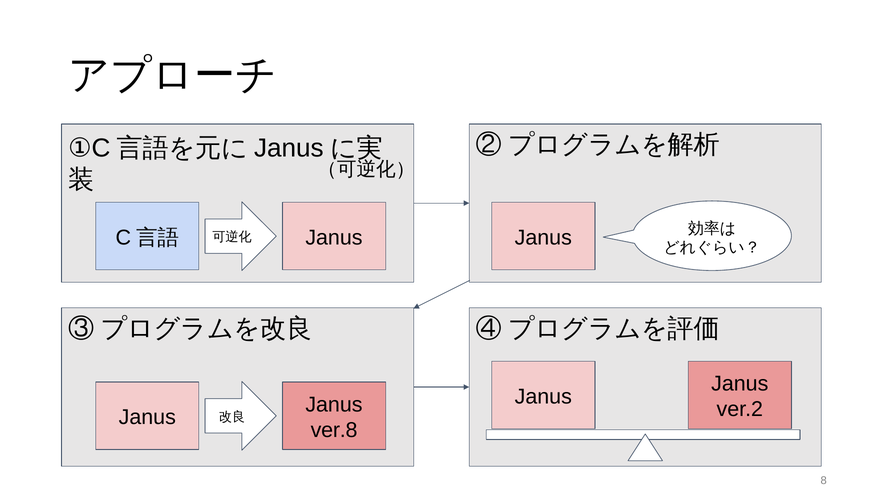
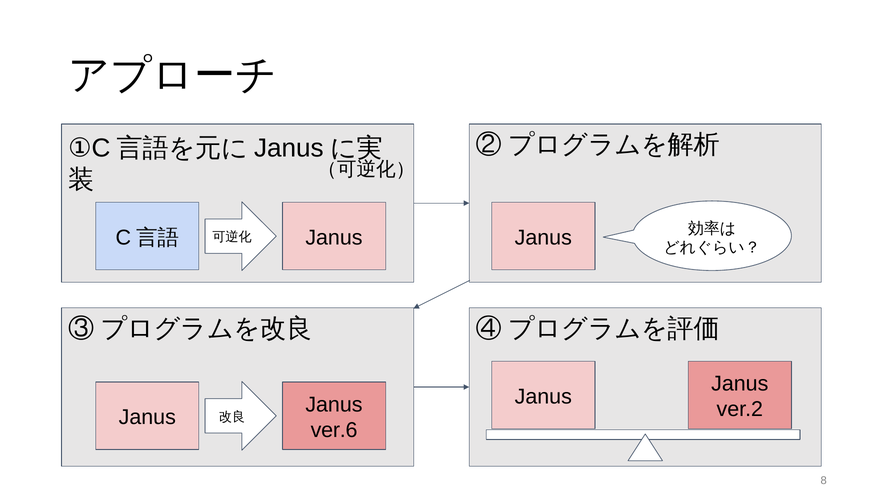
ver.8: ver.8 -> ver.6
